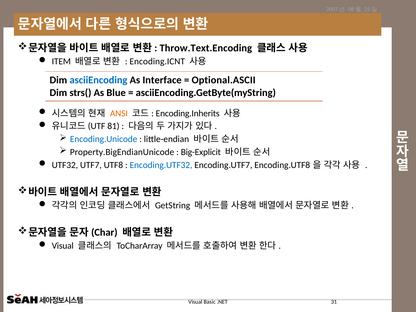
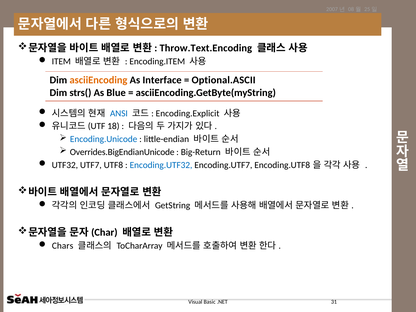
Encoding.ICNT: Encoding.ICNT -> Encoding.ITEM
asciiEncoding colour: blue -> orange
ANSI colour: orange -> blue
Encoding.Inherits: Encoding.Inherits -> Encoding.Explicit
81: 81 -> 18
Property.BigEndianUnicode: Property.BigEndianUnicode -> Overrides.BigEndianUnicode
Big-Explicit: Big-Explicit -> Big-Return
Visual at (63, 246): Visual -> Chars
